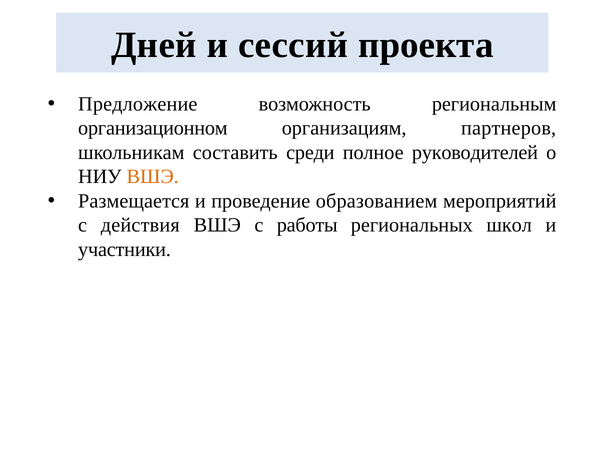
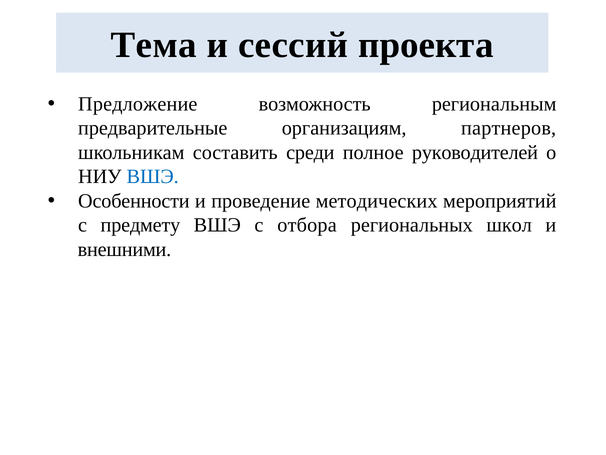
Дней: Дней -> Тема
организационном: организационном -> предварительные
ВШЭ at (153, 177) colour: orange -> blue
Размещается: Размещается -> Особенности
образованием: образованием -> методических
действия: действия -> предмету
работы: работы -> отбора
участники: участники -> внешними
